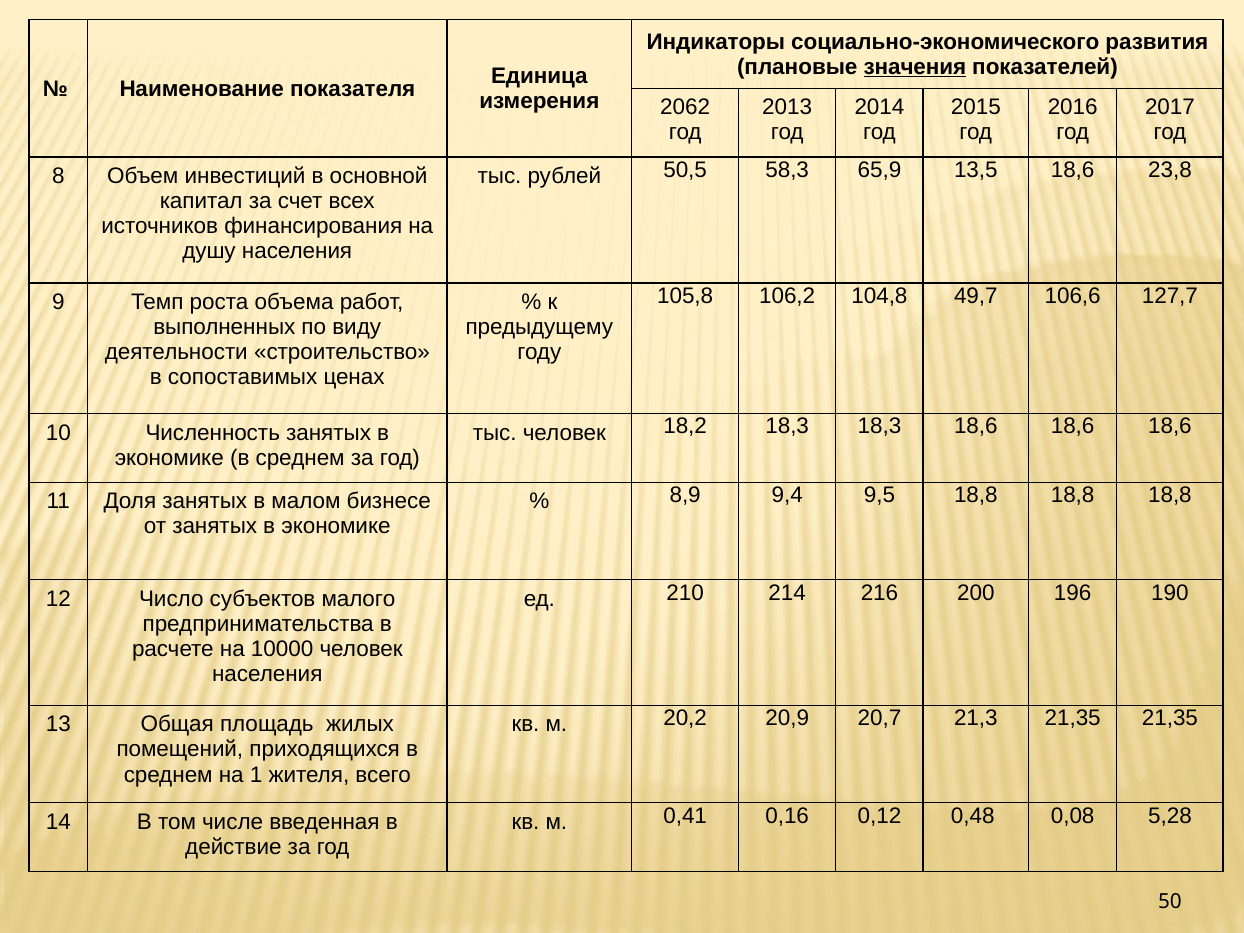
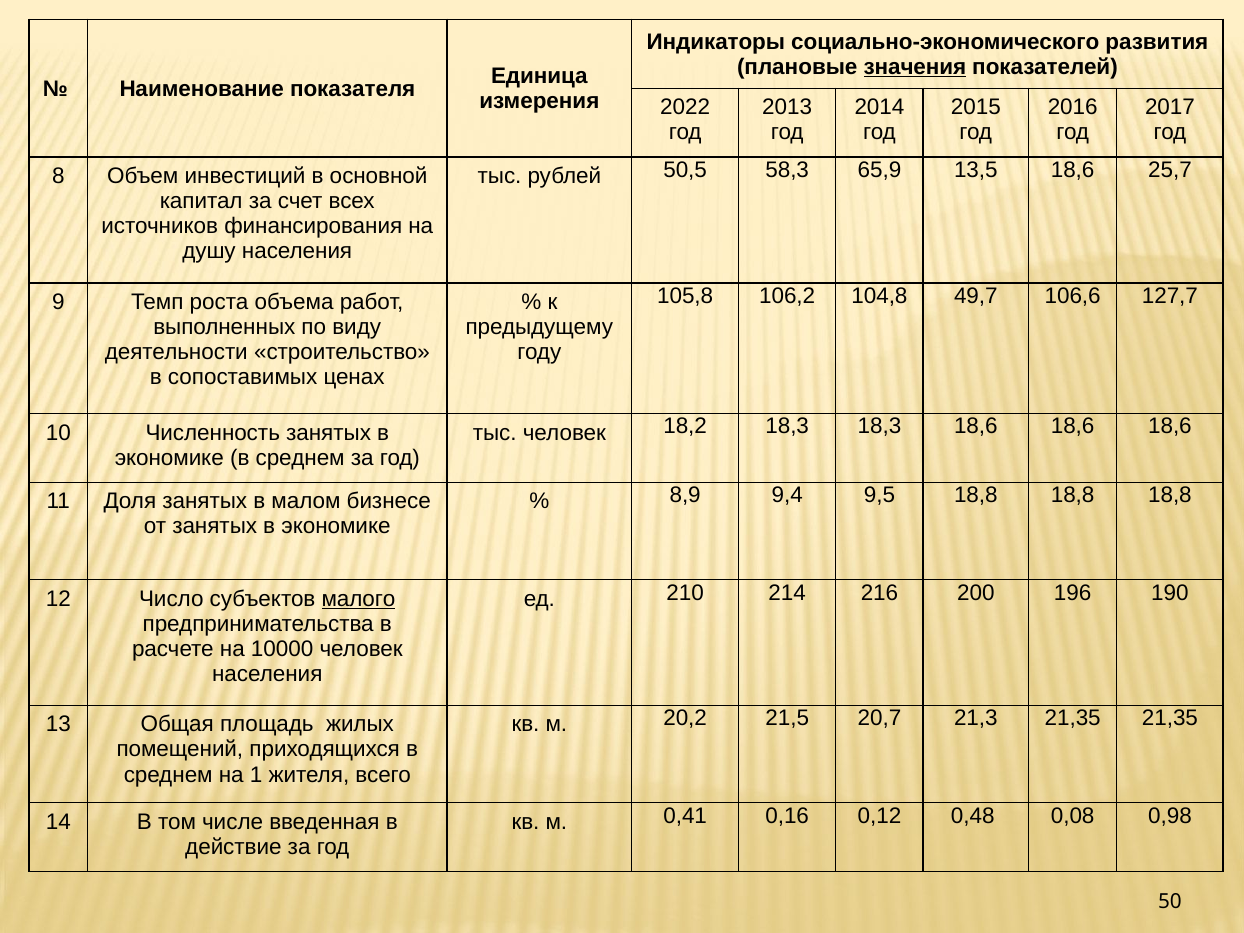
2062: 2062 -> 2022
23,8: 23,8 -> 25,7
малого underline: none -> present
20,9: 20,9 -> 21,5
5,28: 5,28 -> 0,98
